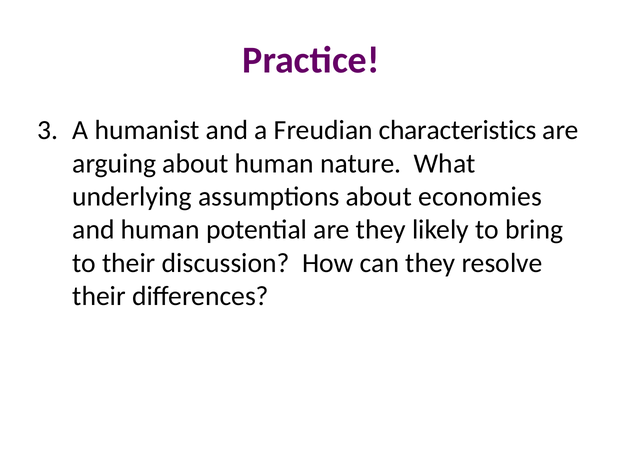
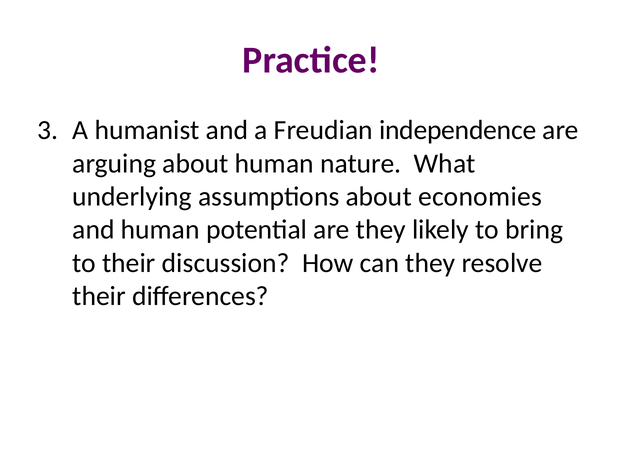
characteristics: characteristics -> independence
